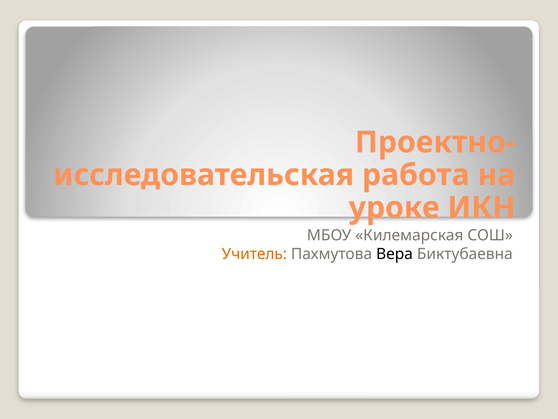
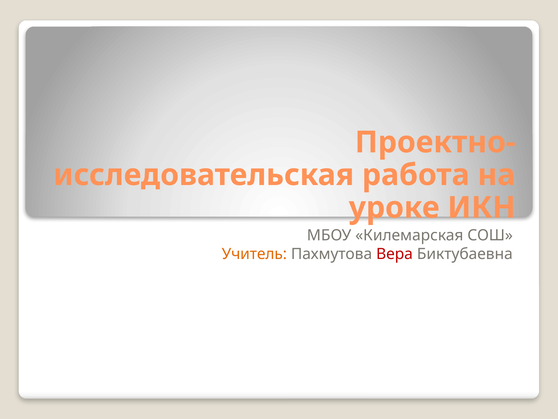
Вера colour: black -> red
